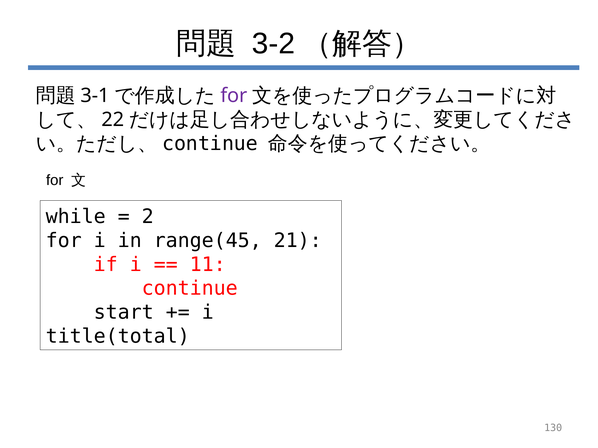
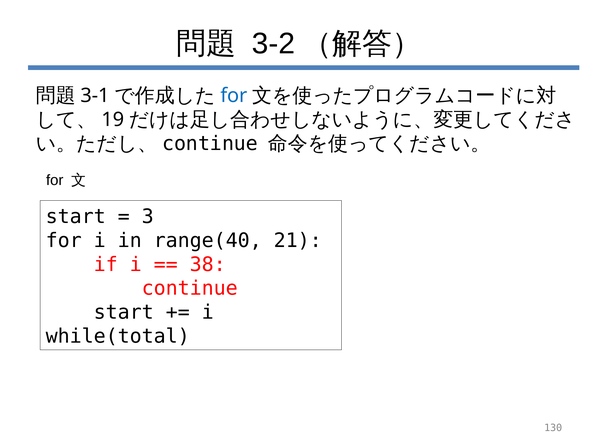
for at (234, 96) colour: purple -> blue
22: 22 -> 19
while at (76, 217): while -> start
2: 2 -> 3
range(45: range(45 -> range(40
11: 11 -> 38
title(total: title(total -> while(total
